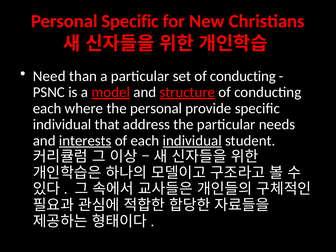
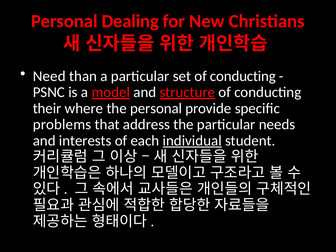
Personal Specific: Specific -> Dealing
each at (47, 108): each -> their
individual at (62, 124): individual -> problems
interests underline: present -> none
